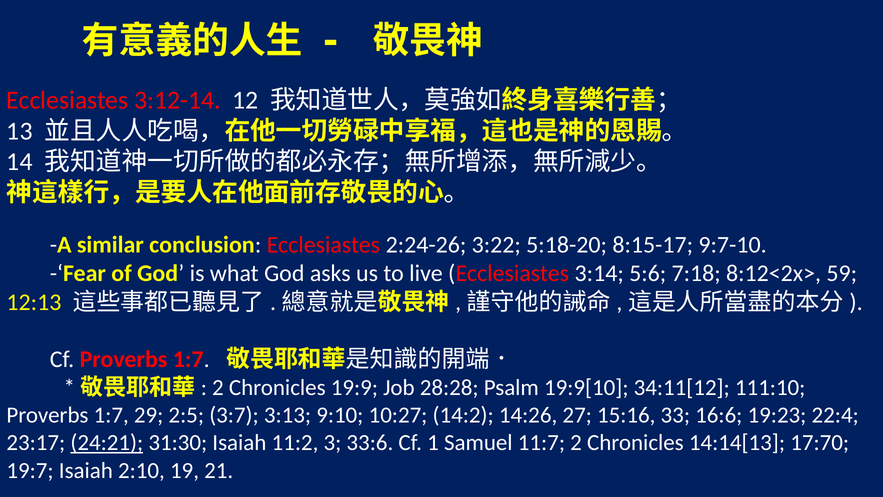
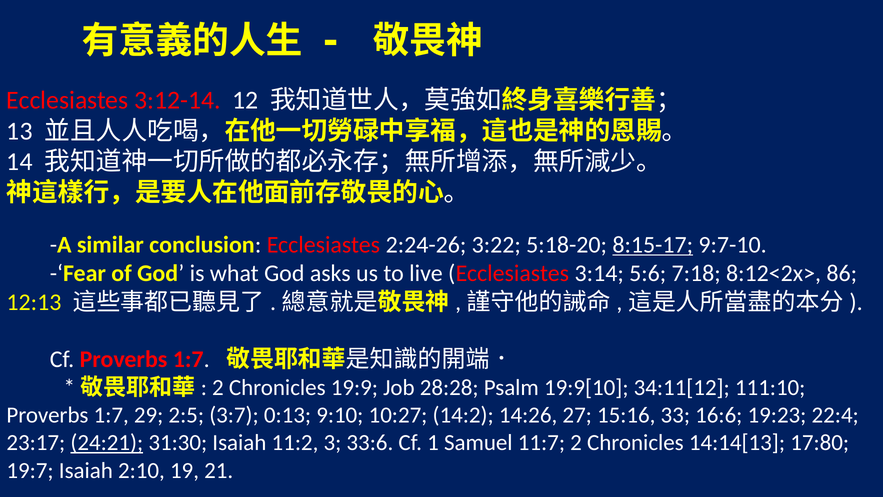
8:15-17 underline: none -> present
59: 59 -> 86
3:13: 3:13 -> 0:13
17:70: 17:70 -> 17:80
